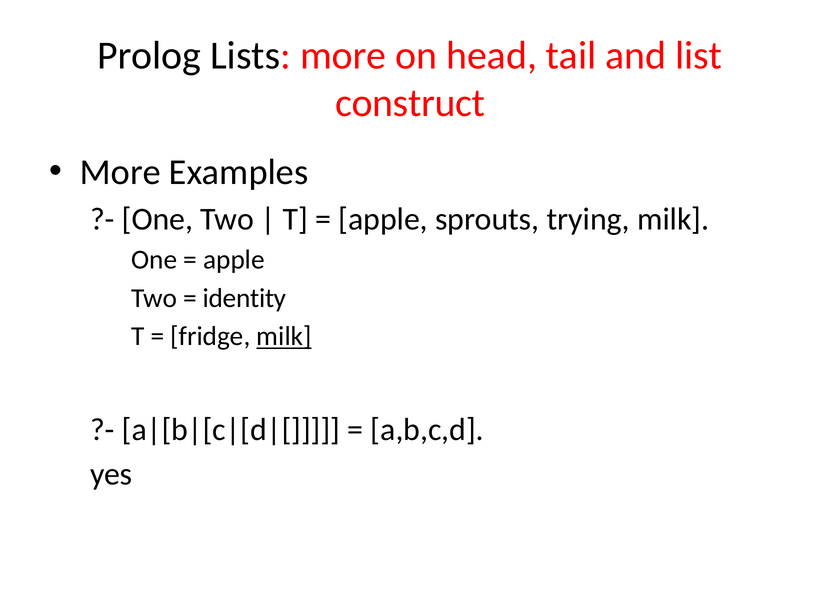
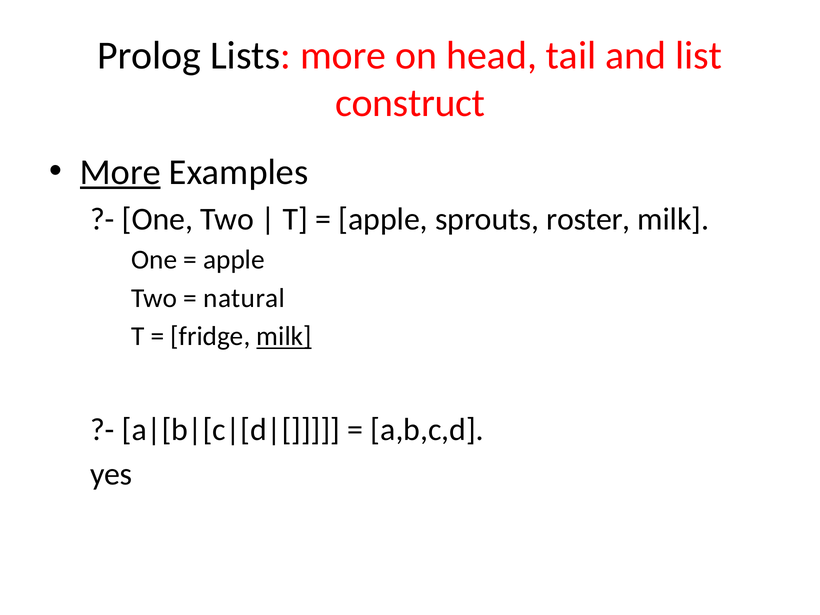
More at (120, 172) underline: none -> present
trying: trying -> roster
identity: identity -> natural
